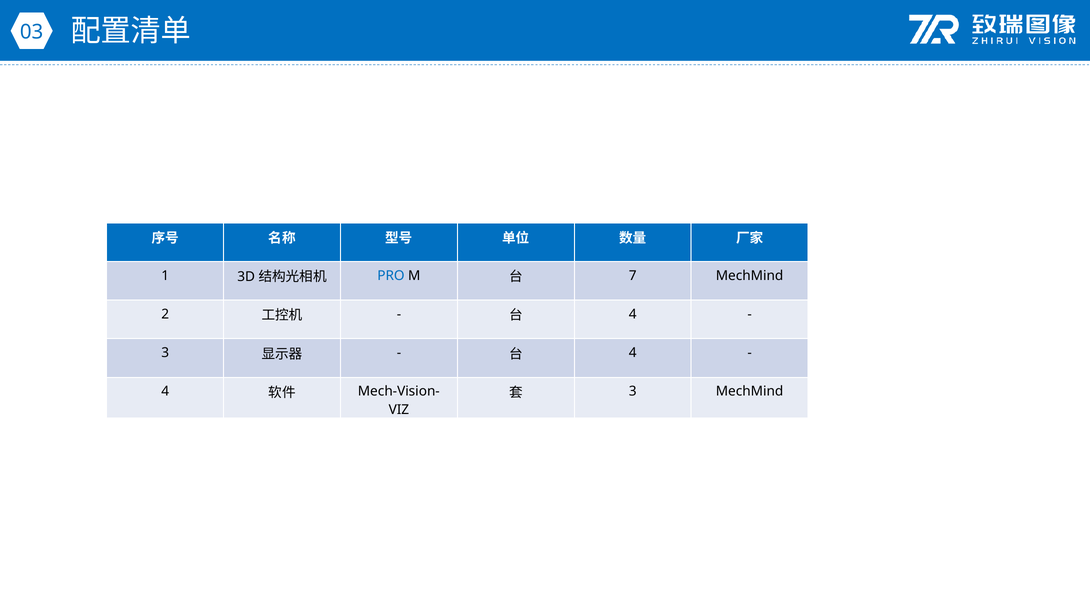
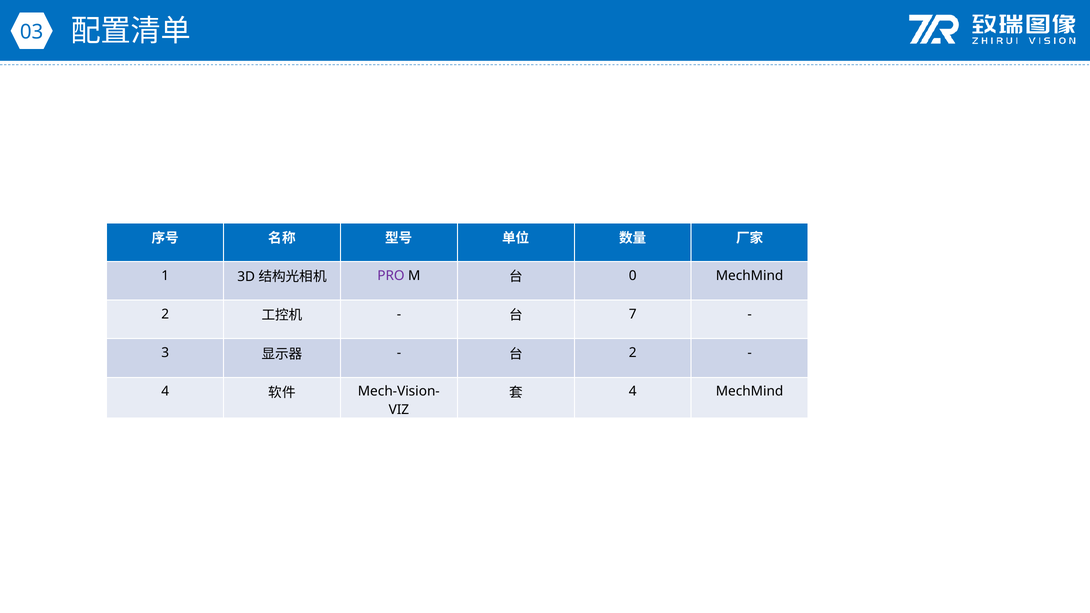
PRO colour: blue -> purple
7: 7 -> 0
4 at (633, 314): 4 -> 7
4 at (633, 353): 4 -> 2
3 at (633, 392): 3 -> 4
